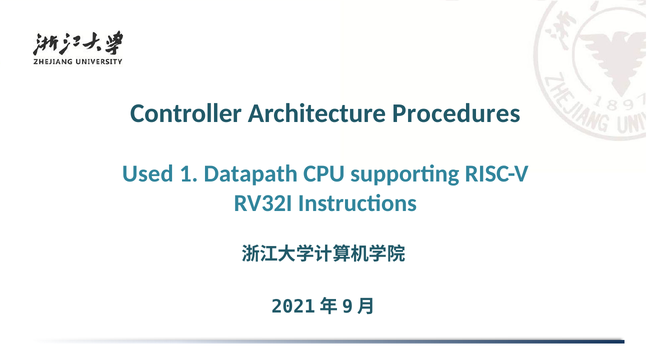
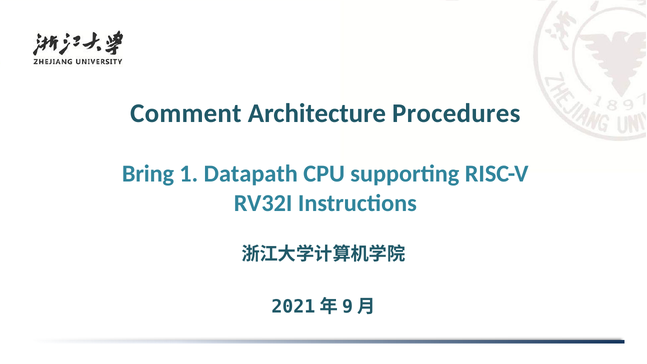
Controller: Controller -> Comment
Used: Used -> Bring
